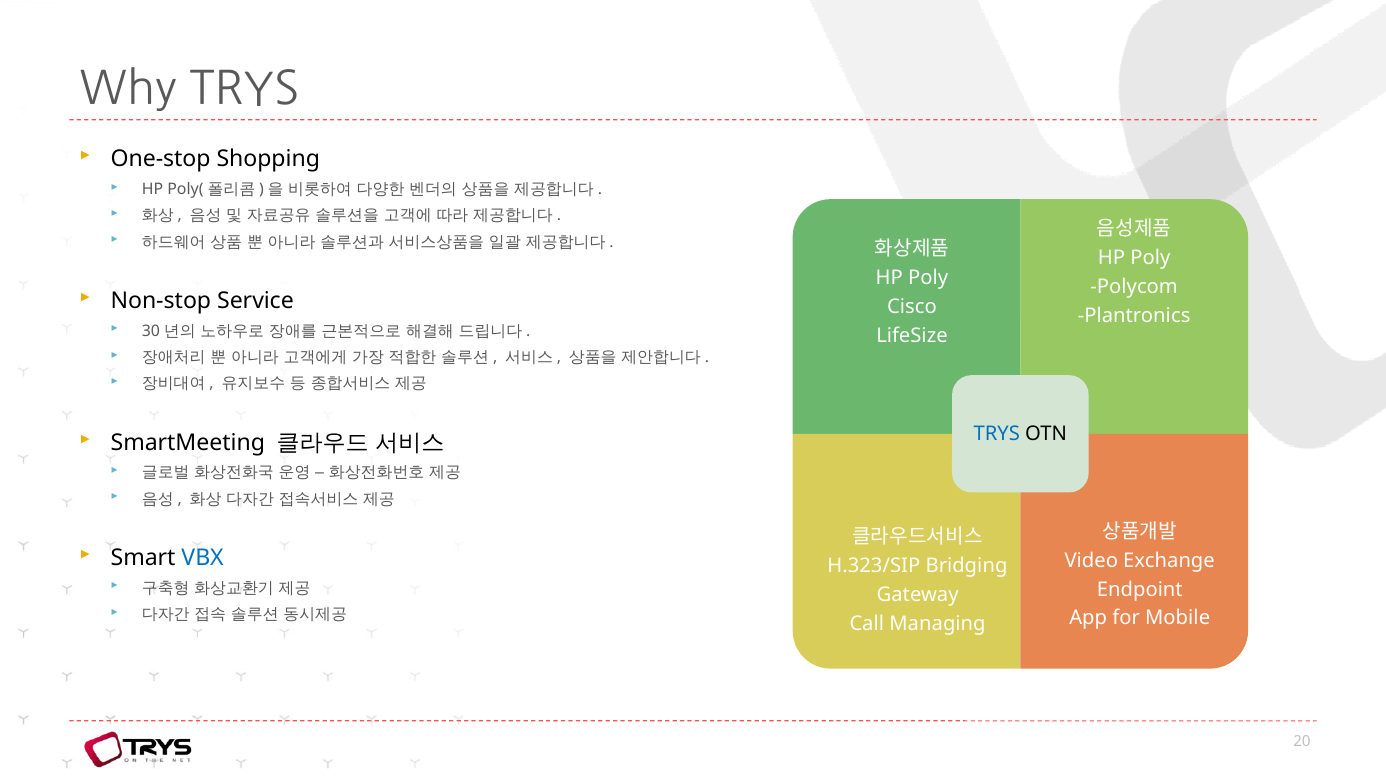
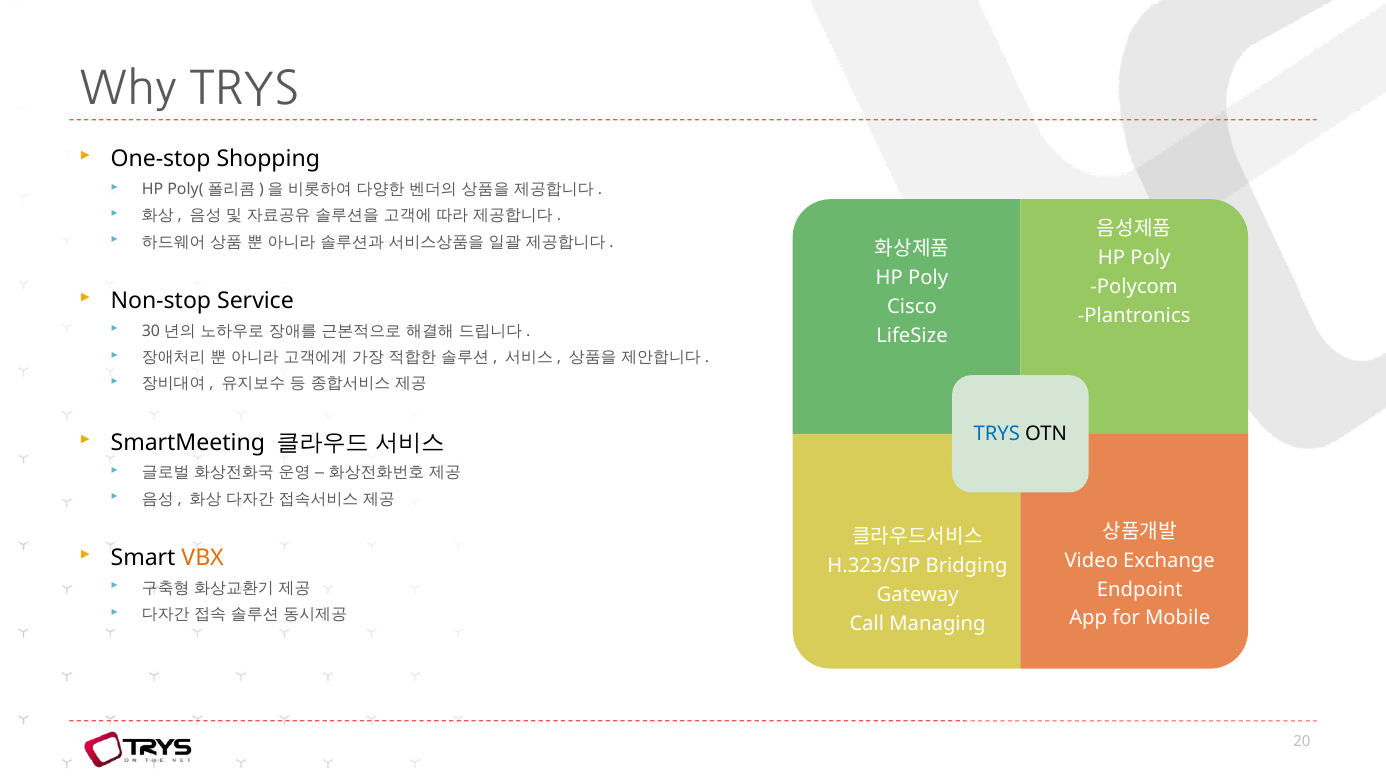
VBX colour: blue -> orange
